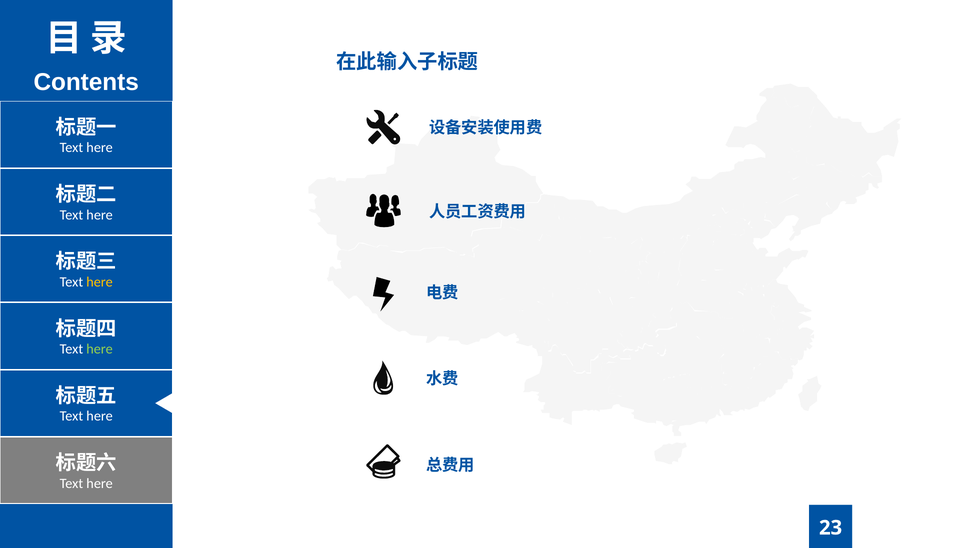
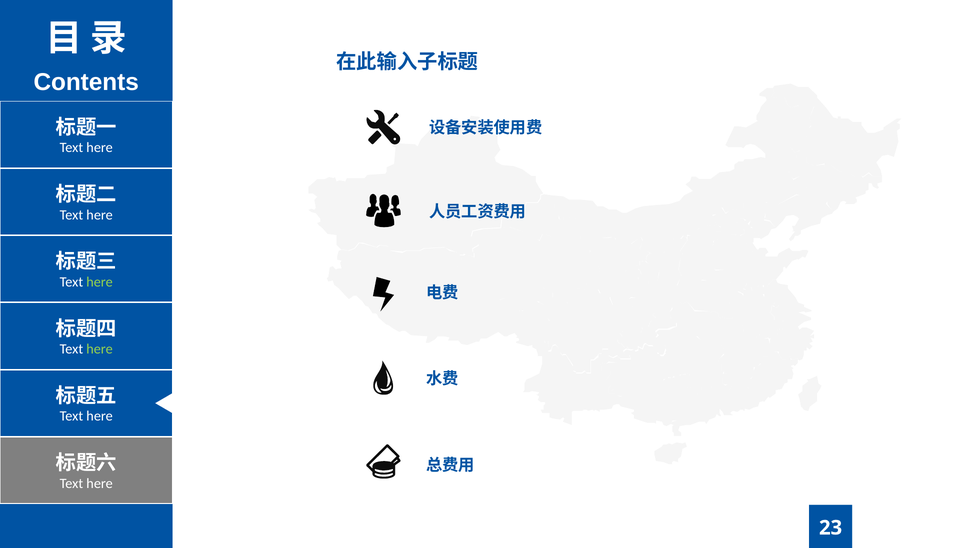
here at (100, 282) colour: yellow -> light green
